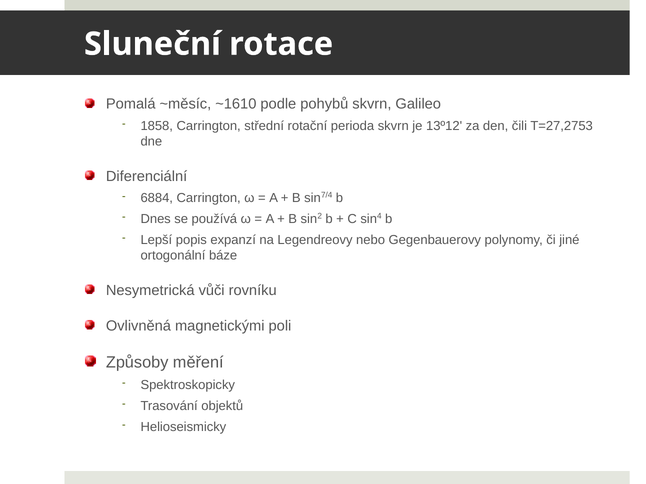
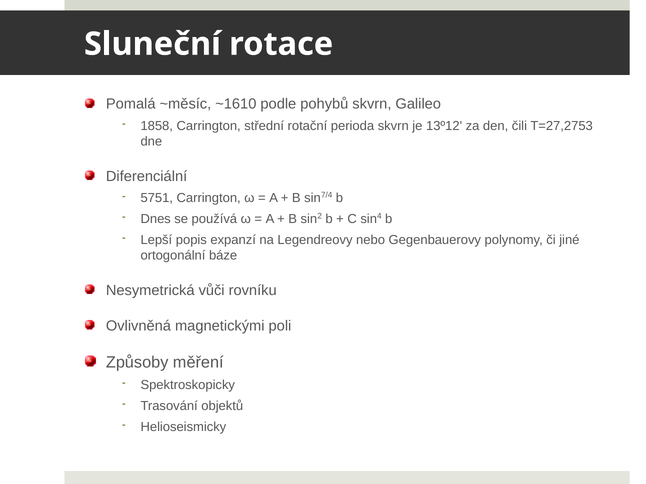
6884: 6884 -> 5751
